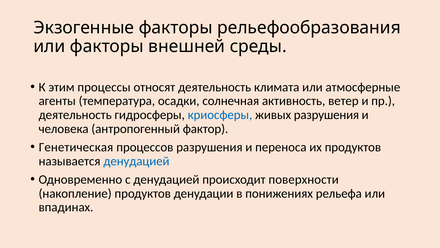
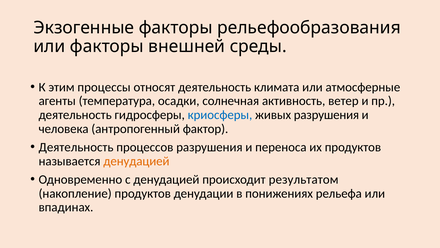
Генетическая at (76, 147): Генетическая -> Деятельность
денудацией at (136, 161) colour: blue -> orange
поверхности: поверхности -> результатом
